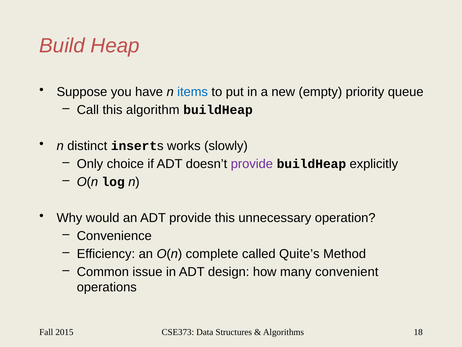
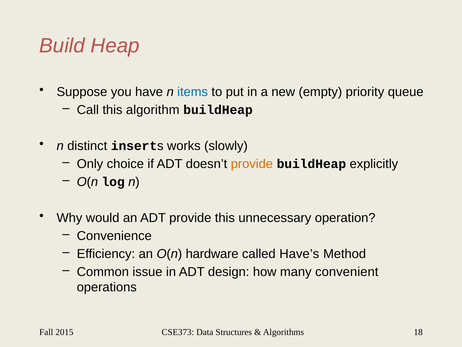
provide at (252, 164) colour: purple -> orange
complete: complete -> hardware
Quite’s: Quite’s -> Have’s
